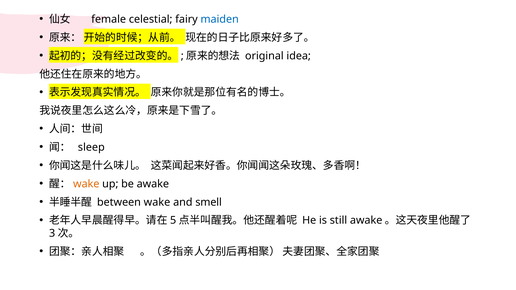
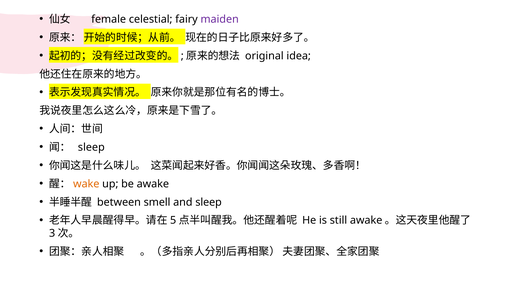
maiden colour: blue -> purple
between wake: wake -> smell
and smell: smell -> sleep
